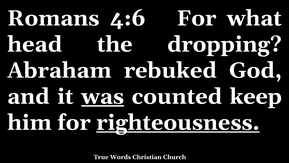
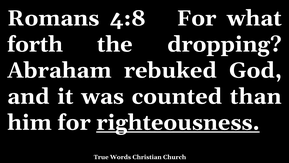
4:6: 4:6 -> 4:8
head: head -> forth
was underline: present -> none
keep: keep -> than
